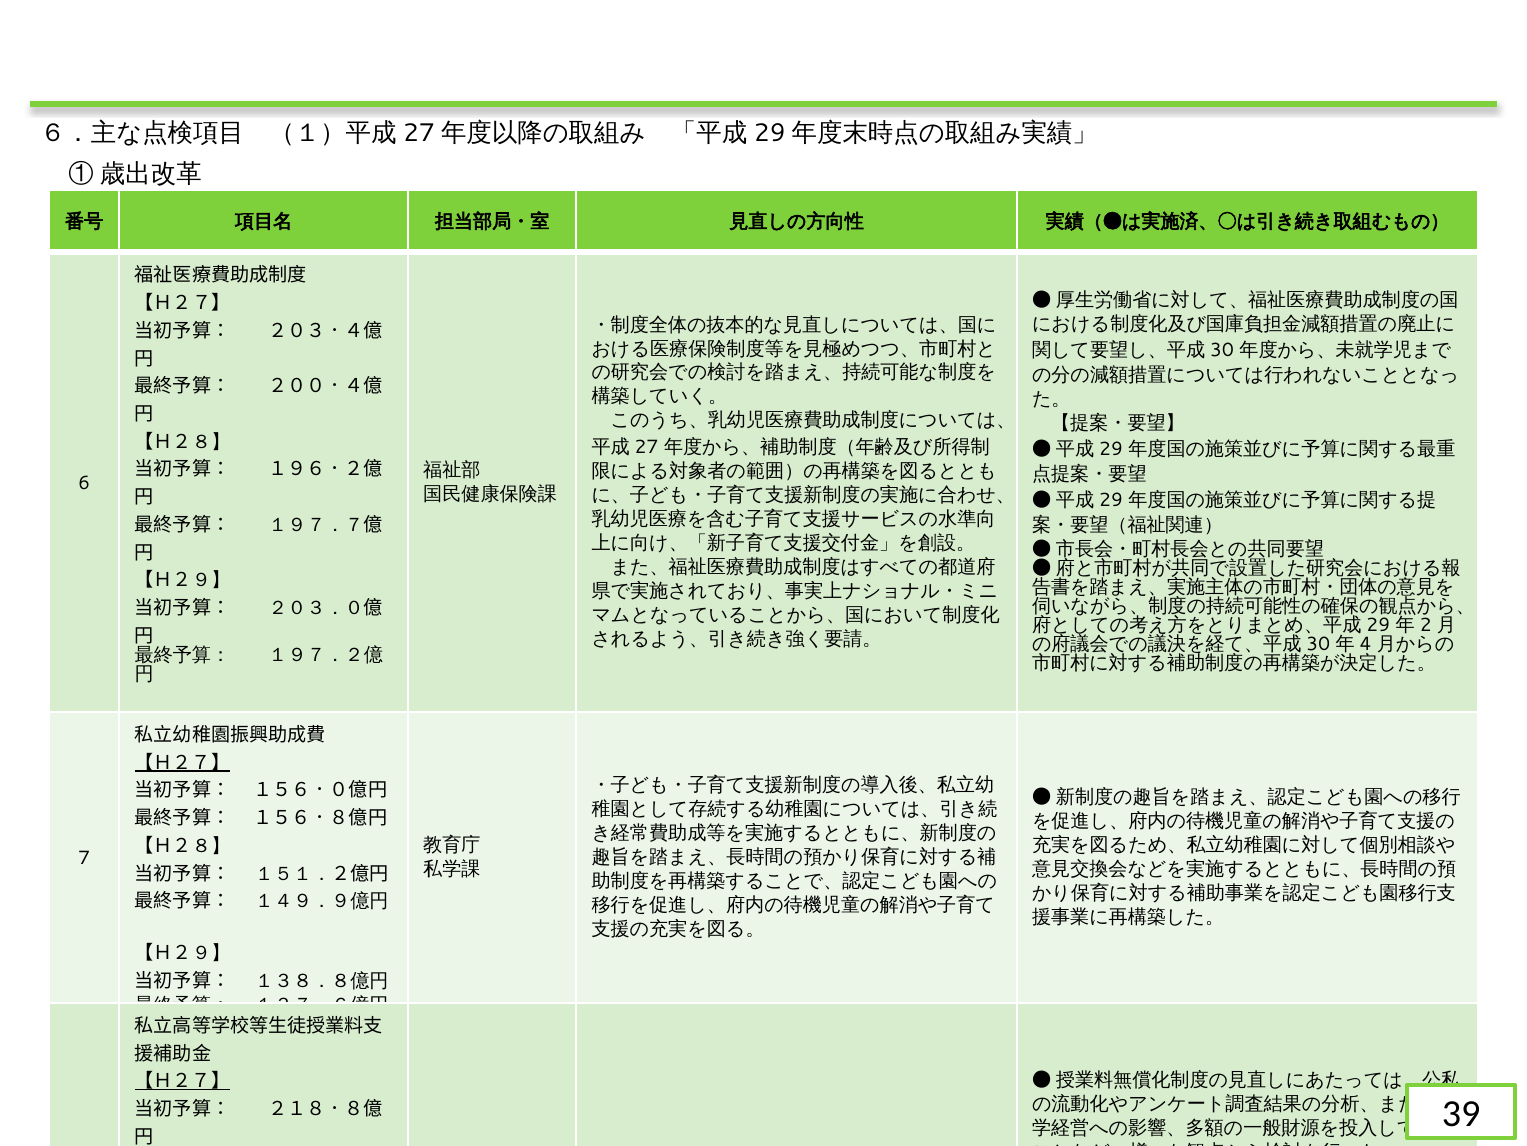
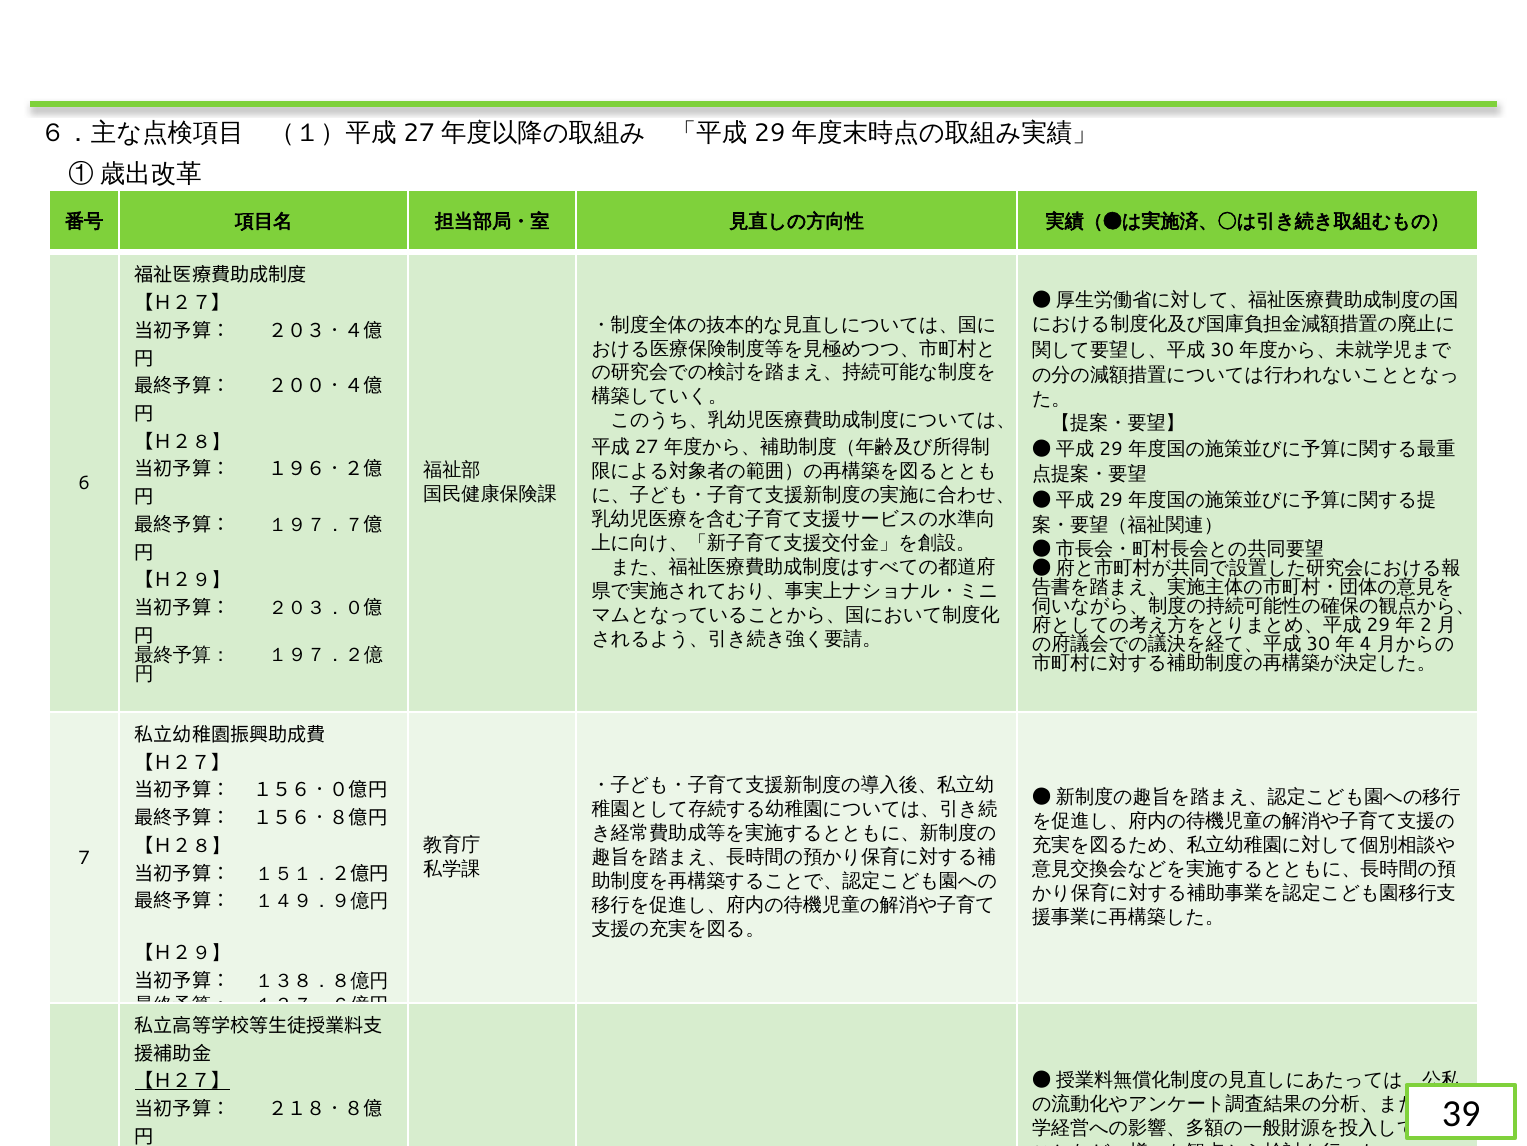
【Ｈ２７】 at (182, 762) underline: present -> none
